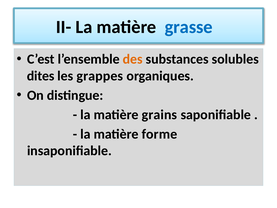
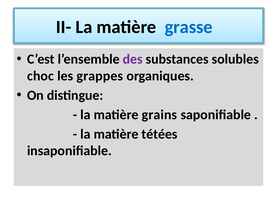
des colour: orange -> purple
dites: dites -> choc
forme: forme -> tétées
